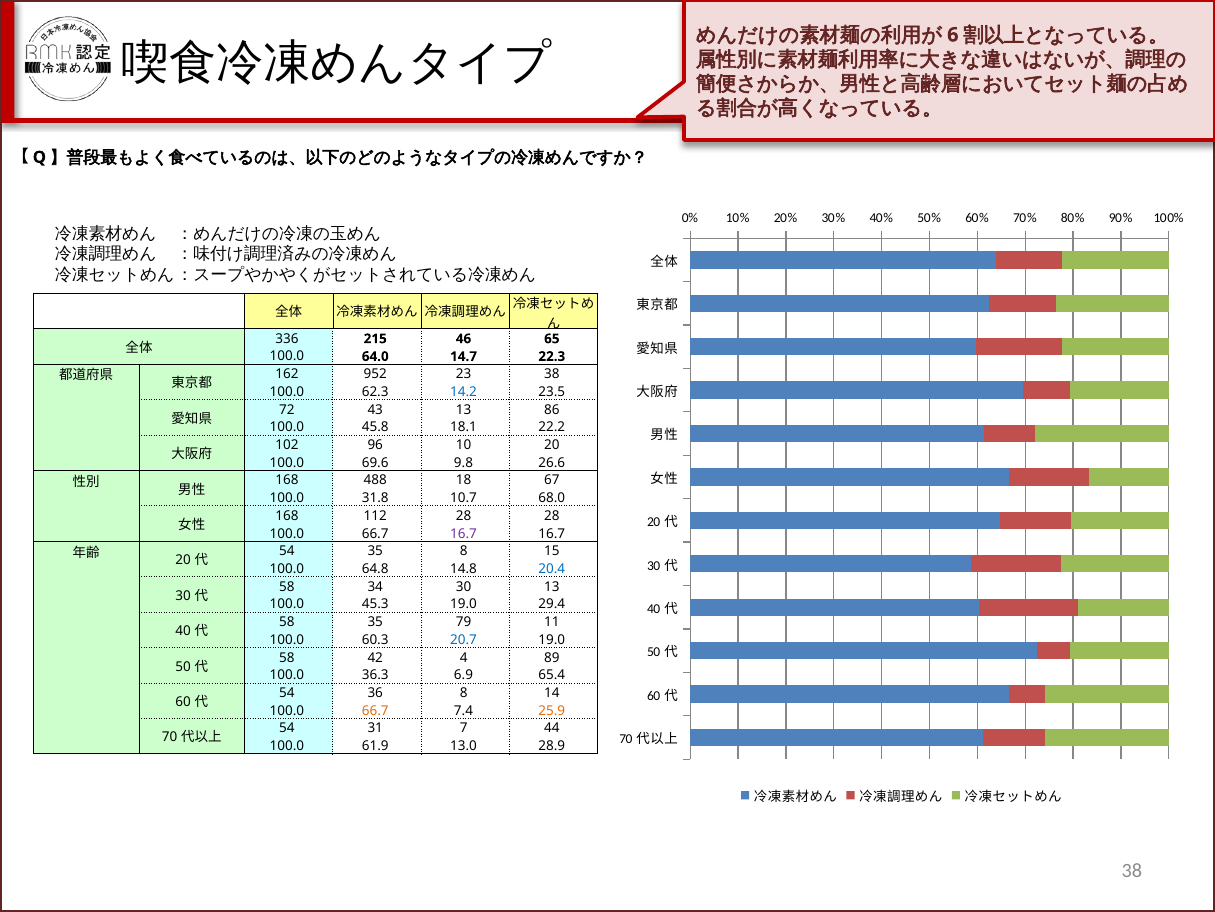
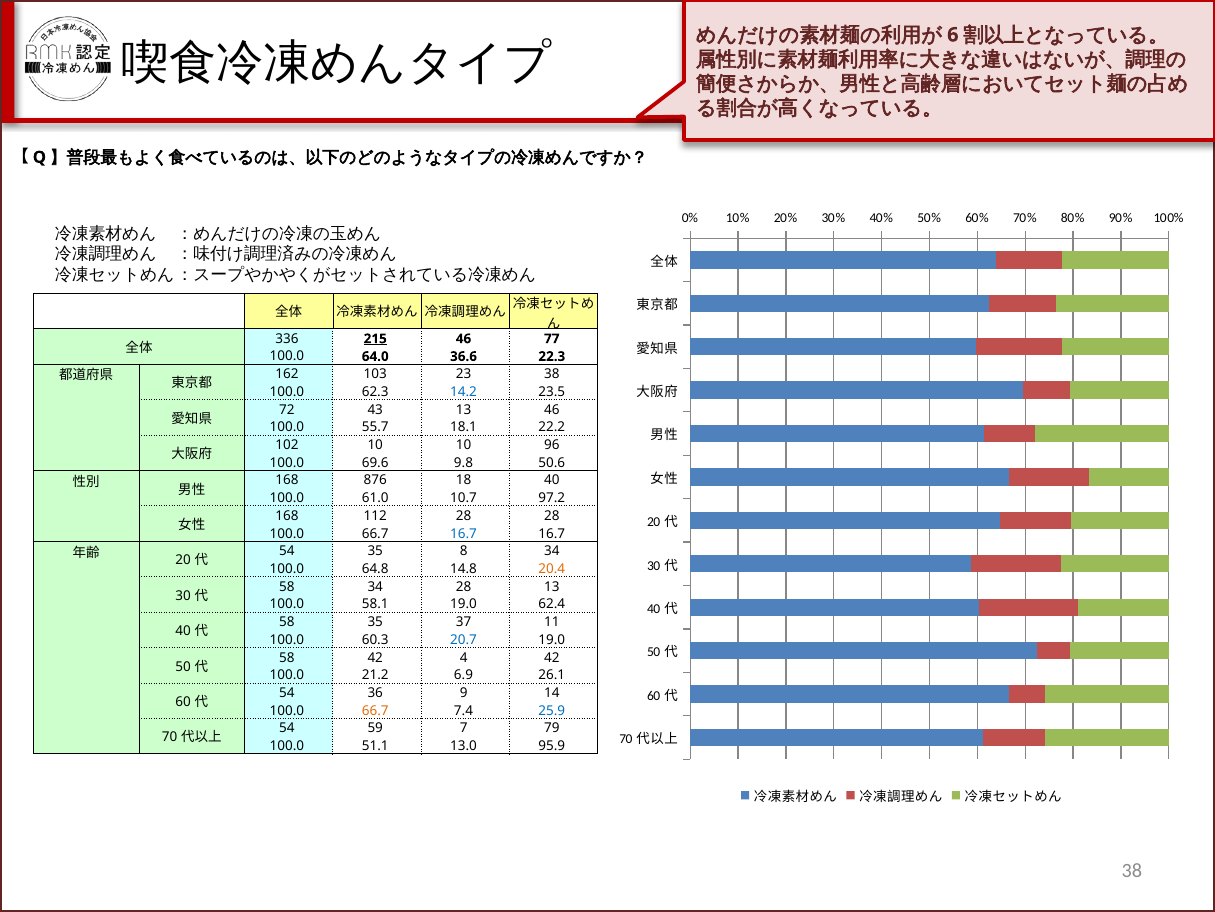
215 underline: none -> present
65: 65 -> 77
14.7: 14.7 -> 36.6
952: 952 -> 103
13 86: 86 -> 46
45.8: 45.8 -> 55.7
96 at (375, 445): 96 -> 10
10 20: 20 -> 96
26.6: 26.6 -> 50.6
488: 488 -> 876
18 67: 67 -> 40
31.8: 31.8 -> 61.0
68.0: 68.0 -> 97.2
16.7 at (464, 533) colour: purple -> blue
8 15: 15 -> 34
20.4 colour: blue -> orange
34 30: 30 -> 28
45.3: 45.3 -> 58.1
29.4: 29.4 -> 62.4
79: 79 -> 37
4 89: 89 -> 42
36.3: 36.3 -> 21.2
65.4: 65.4 -> 26.1
36 8: 8 -> 9
25.9 colour: orange -> blue
31: 31 -> 59
44: 44 -> 79
61.9: 61.9 -> 51.1
28.9: 28.9 -> 95.9
